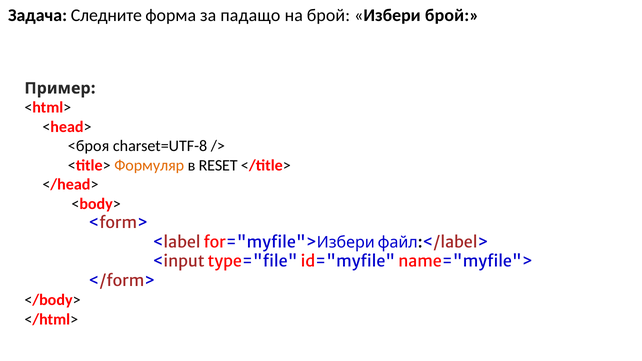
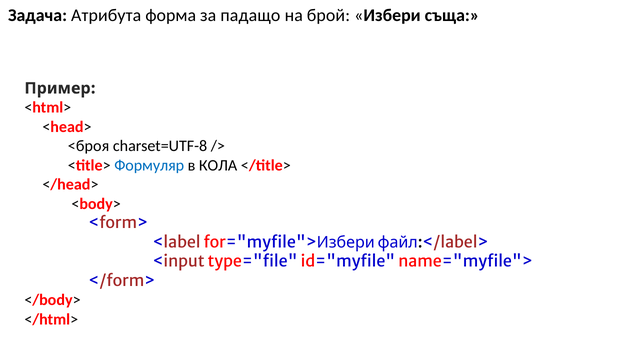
Следните: Следните -> Атрибута
Избери брой: брой -> съща
Формуляр colour: orange -> blue
RESET: RESET -> КОЛА
